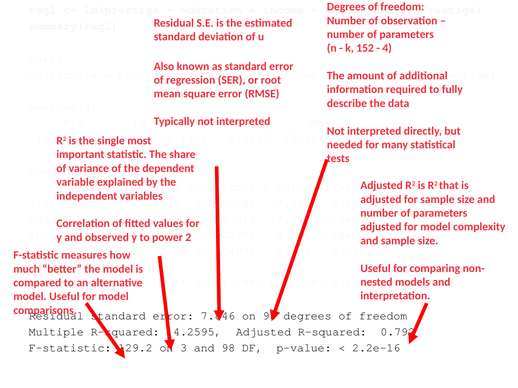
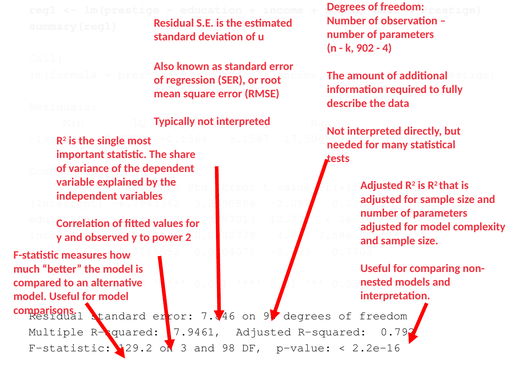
152: 152 -> 902
4.2595: 4.2595 -> 7.9461
